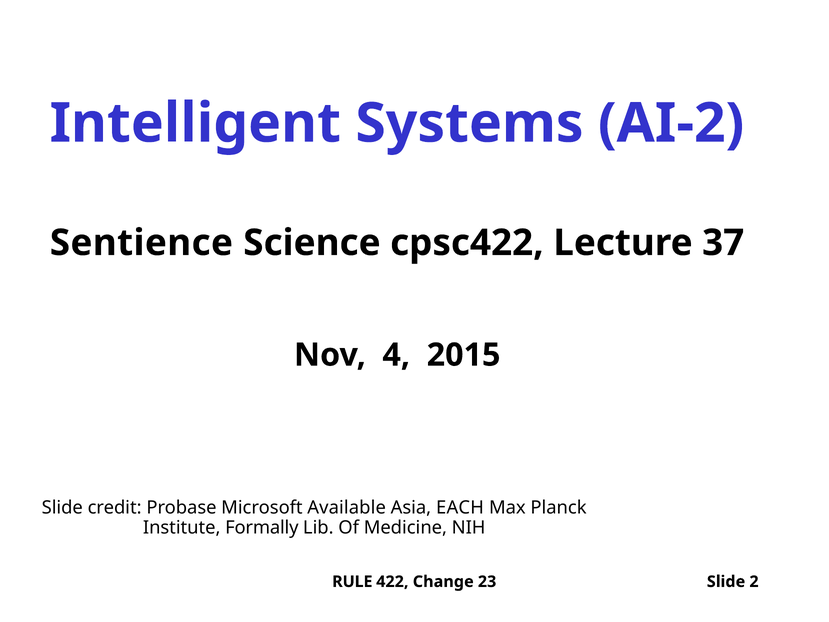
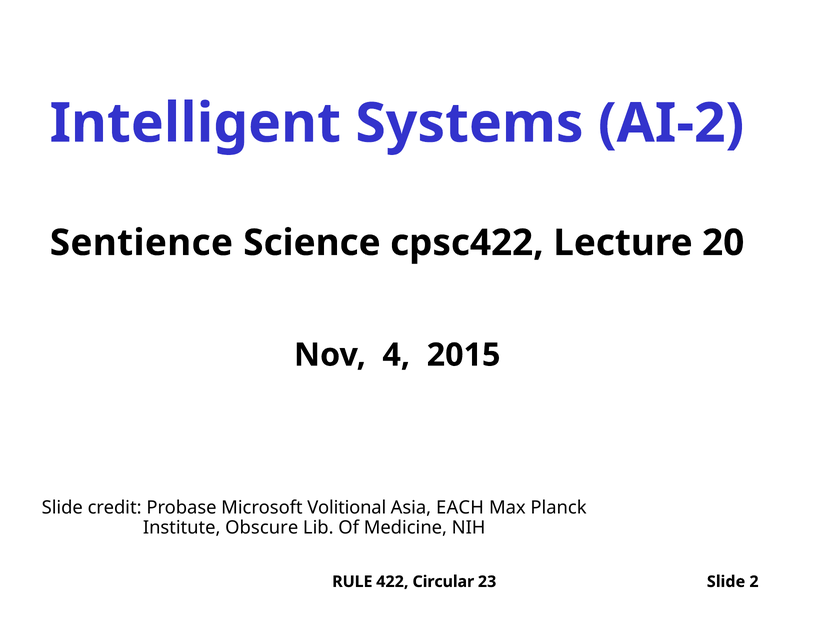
37: 37 -> 20
Available: Available -> Volitional
Formally: Formally -> Obscure
Change: Change -> Circular
